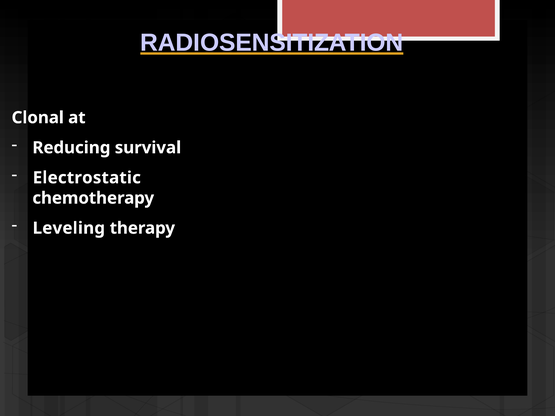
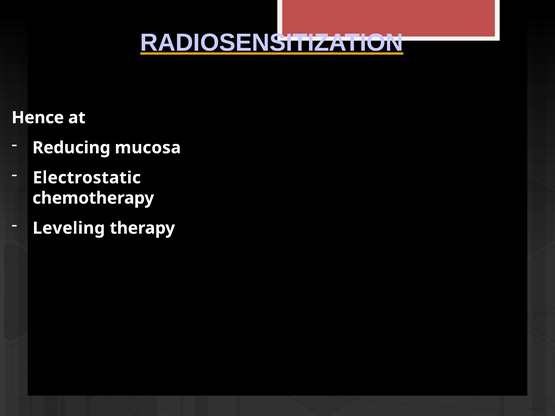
Clonal: Clonal -> Hence
survival: survival -> mucosa
